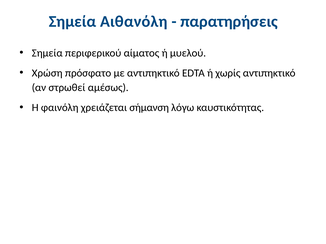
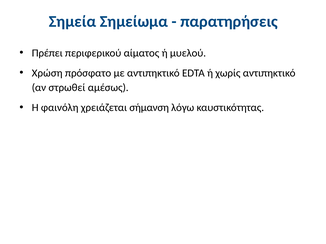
Αιθανόλη: Αιθανόλη -> Σημείωμα
Σημεία at (47, 53): Σημεία -> Πρέπει
